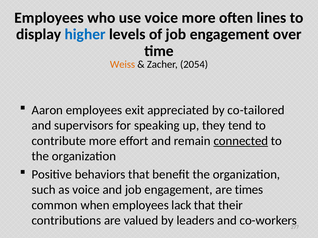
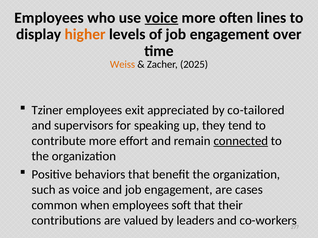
voice at (161, 18) underline: none -> present
higher colour: blue -> orange
2054: 2054 -> 2025
Aaron: Aaron -> Tziner
times: times -> cases
lack: lack -> soft
